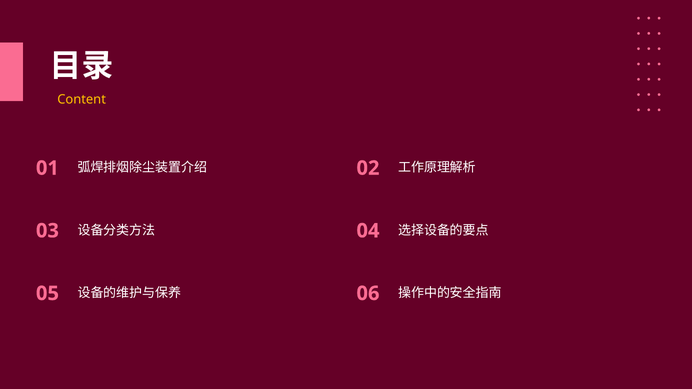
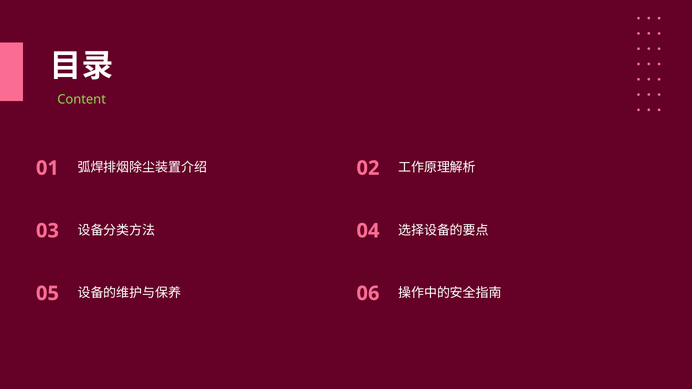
Content colour: yellow -> light green
